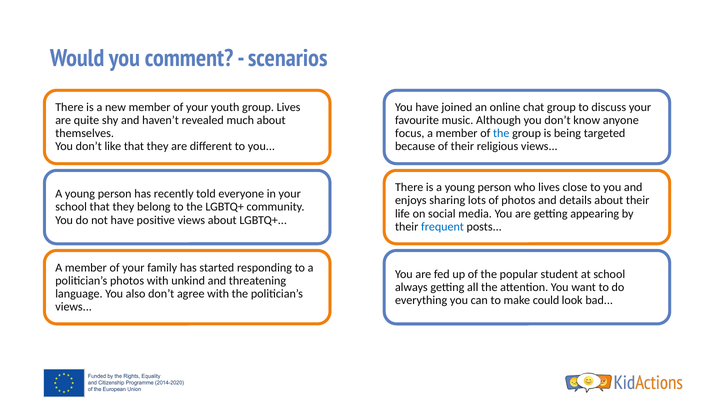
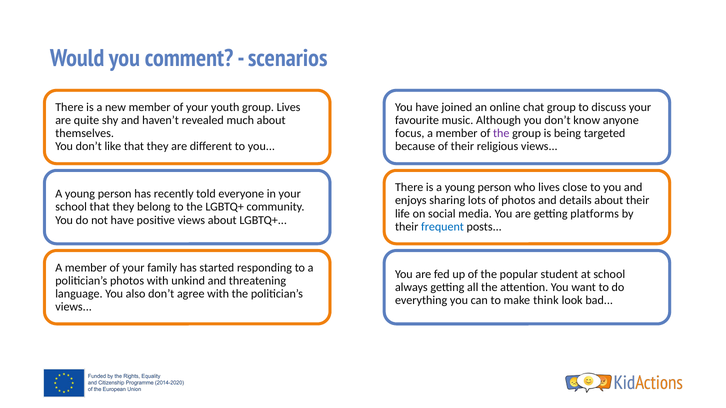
the at (501, 134) colour: blue -> purple
appearing: appearing -> platforms
could: could -> think
